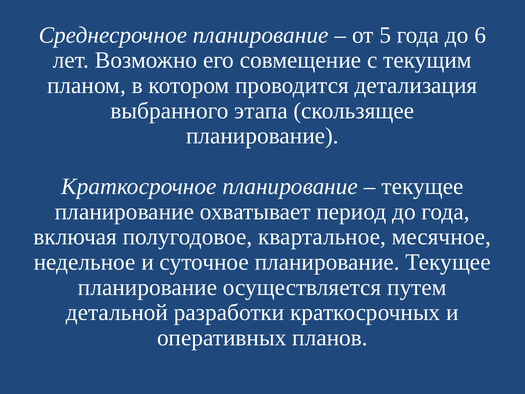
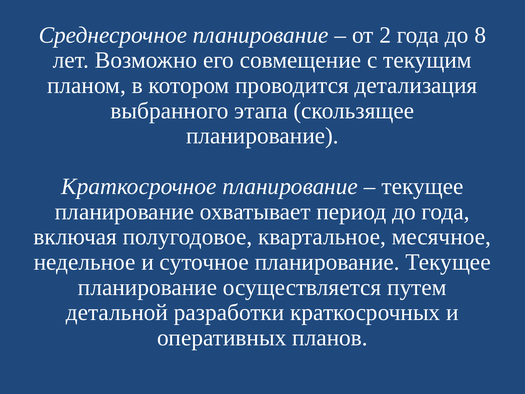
5: 5 -> 2
6: 6 -> 8
